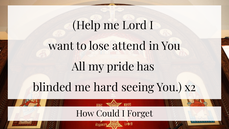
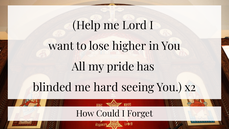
attend: attend -> higher
